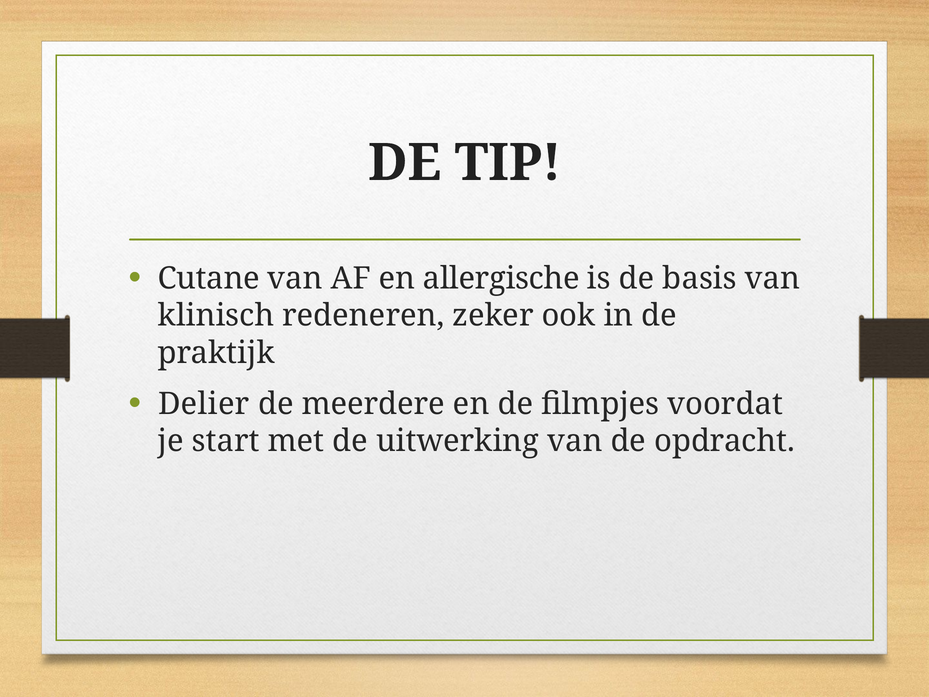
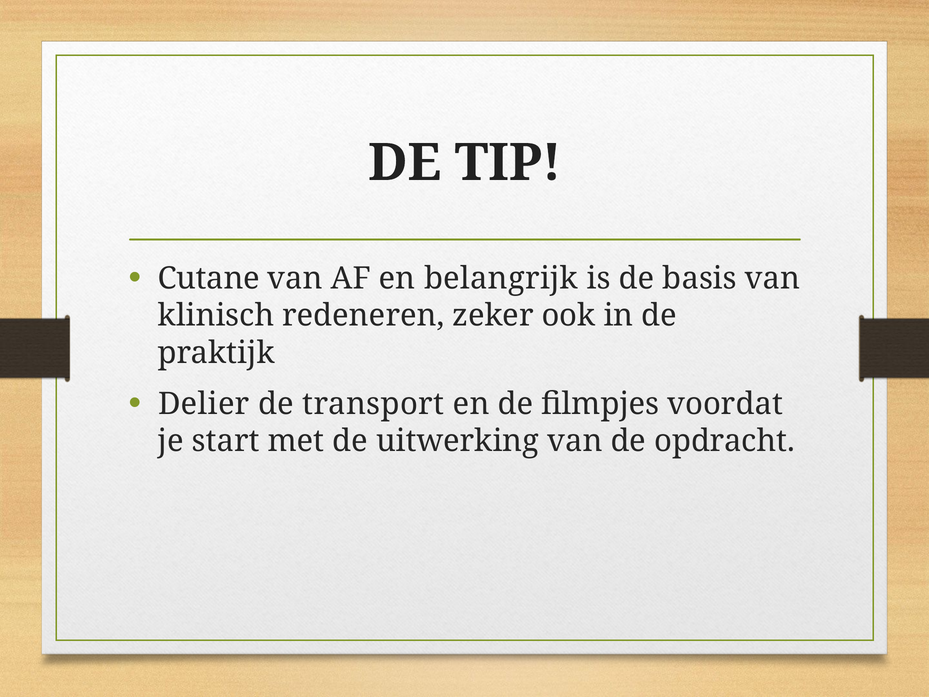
allergische: allergische -> belangrijk
meerdere: meerdere -> transport
